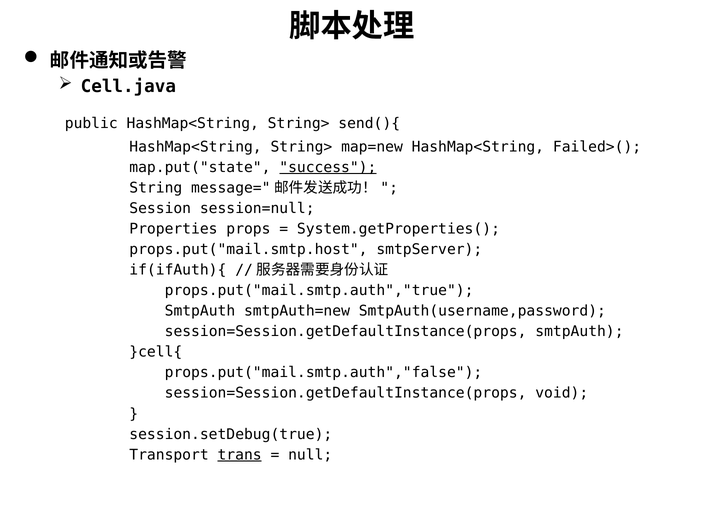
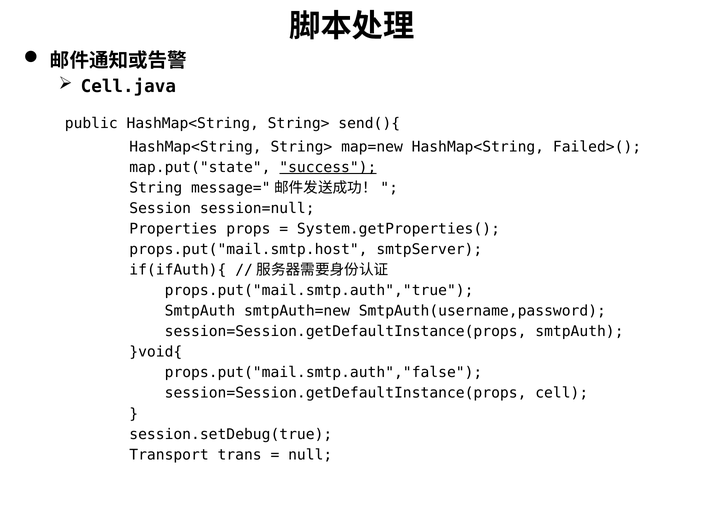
}cell{: }cell{ -> }void{
void: void -> cell
trans underline: present -> none
